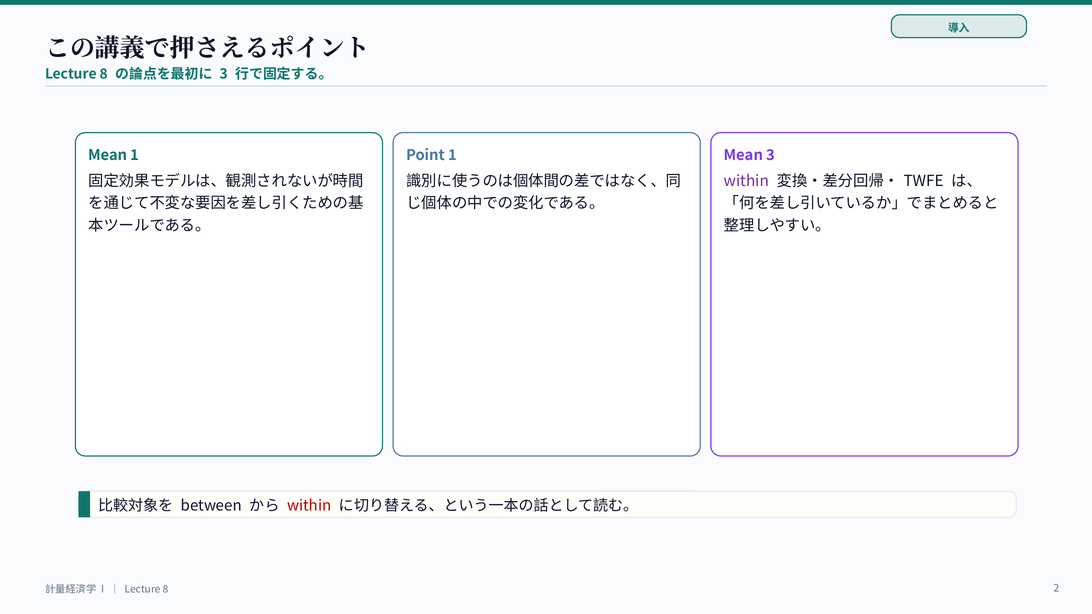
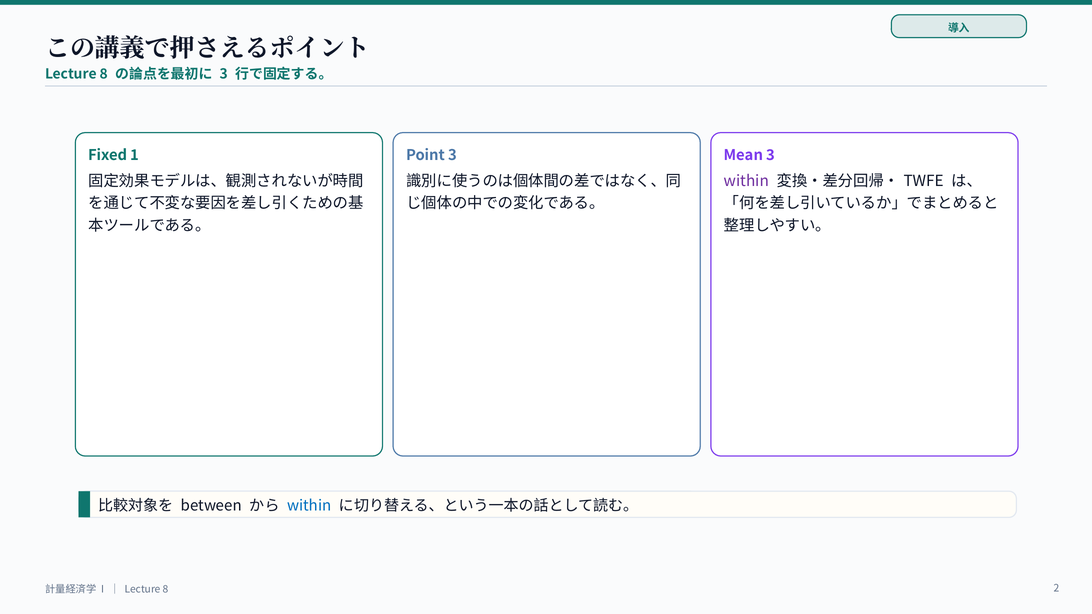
Mean at (108, 155): Mean -> Fixed
Point 1: 1 -> 3
within at (309, 506) colour: red -> blue
